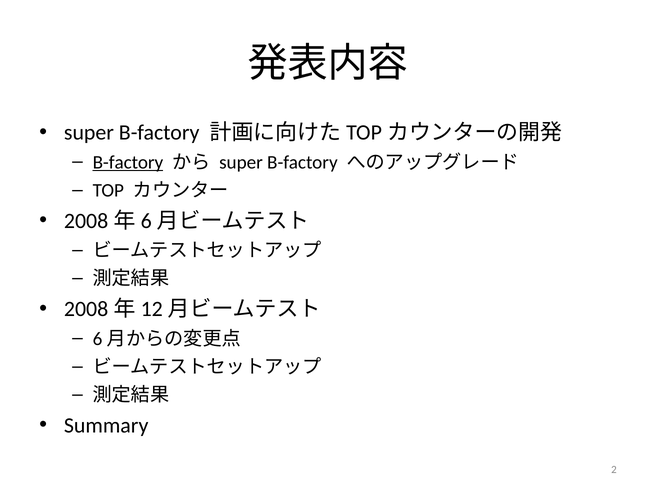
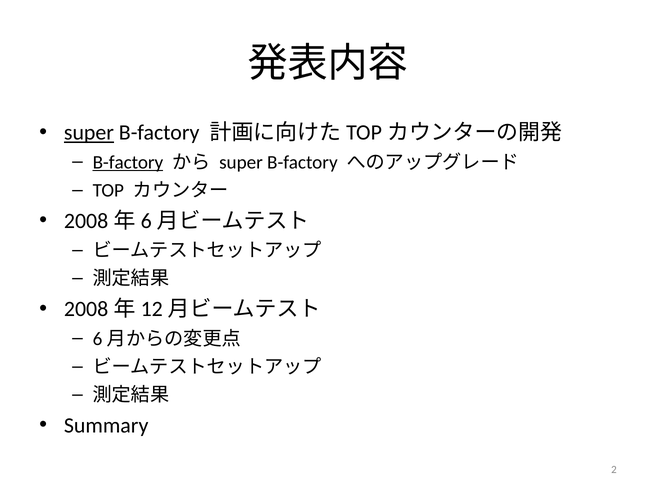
super at (89, 133) underline: none -> present
